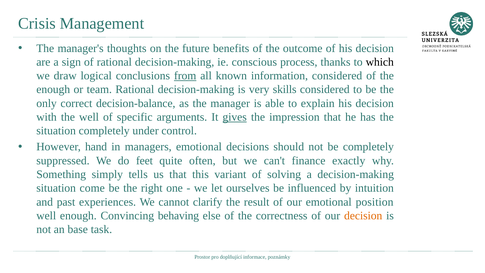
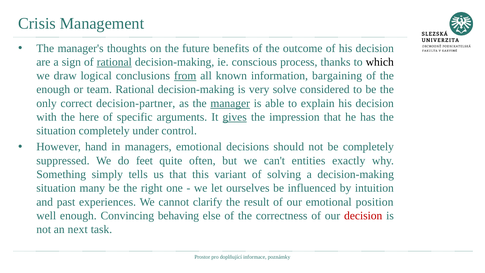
rational at (114, 62) underline: none -> present
information considered: considered -> bargaining
skills: skills -> solve
decision-balance: decision-balance -> decision-partner
manager underline: none -> present
the well: well -> here
finance: finance -> entities
come: come -> many
decision at (363, 216) colour: orange -> red
base: base -> next
